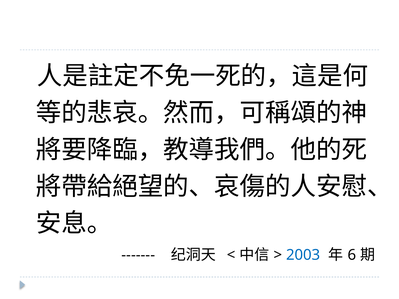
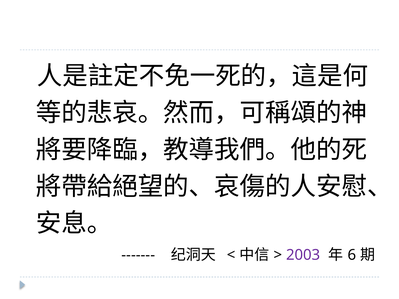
2003 colour: blue -> purple
